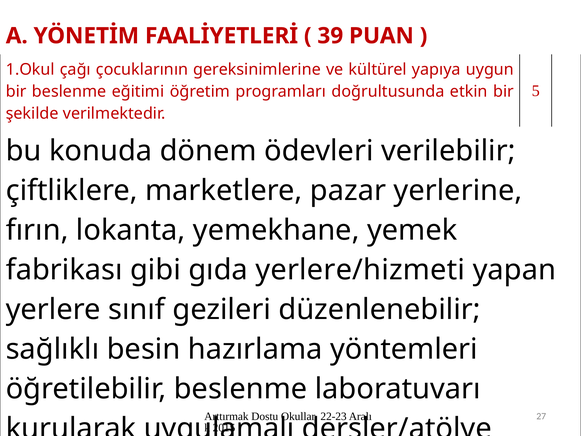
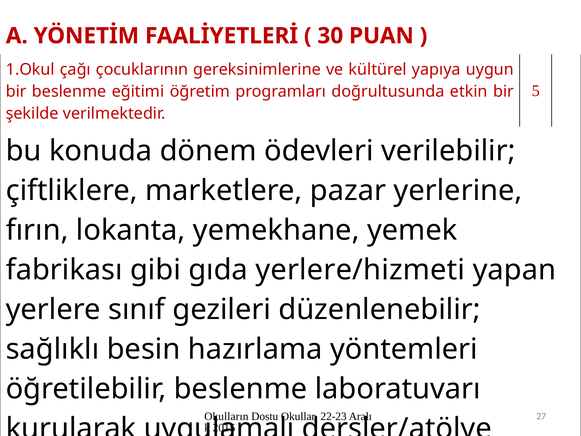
39: 39 -> 30
Arttırmak: Arttırmak -> Okulların
